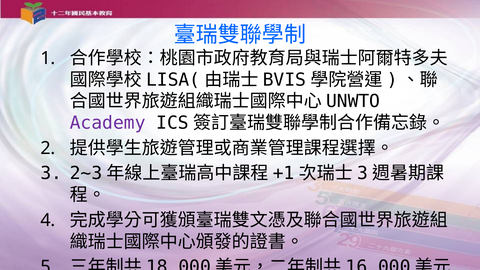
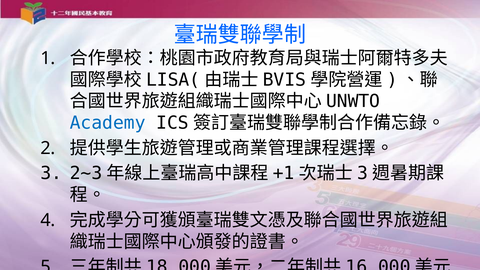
Academy colour: purple -> blue
